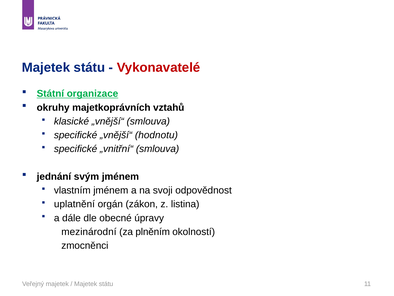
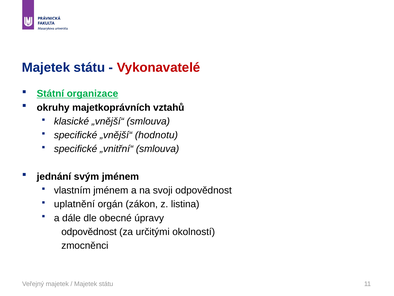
mezinárodní at (89, 231): mezinárodní -> odpovědnost
plněním: plněním -> určitými
